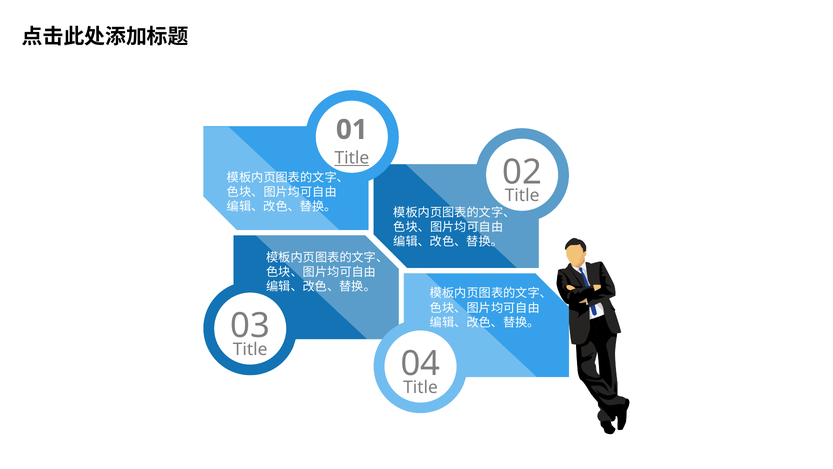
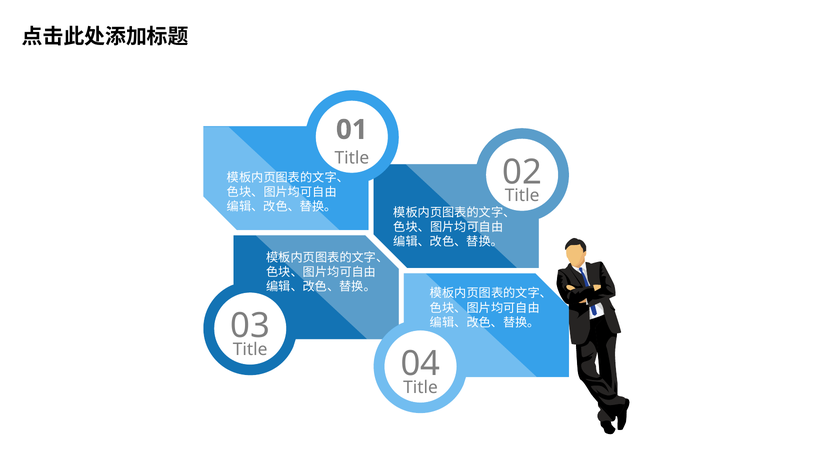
Title at (352, 158) underline: present -> none
